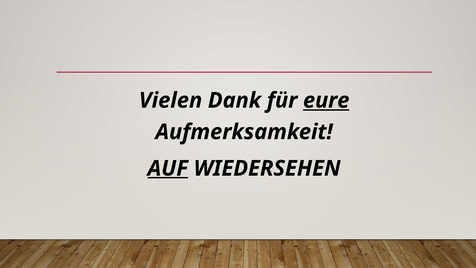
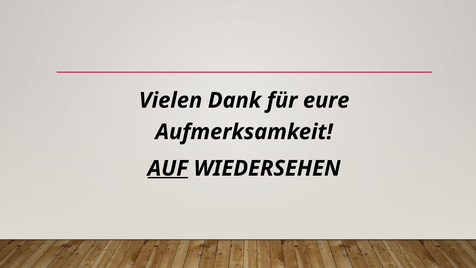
eure underline: present -> none
